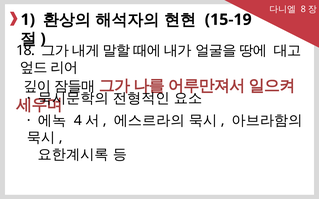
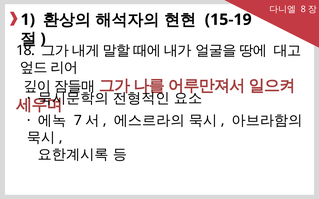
4: 4 -> 7
